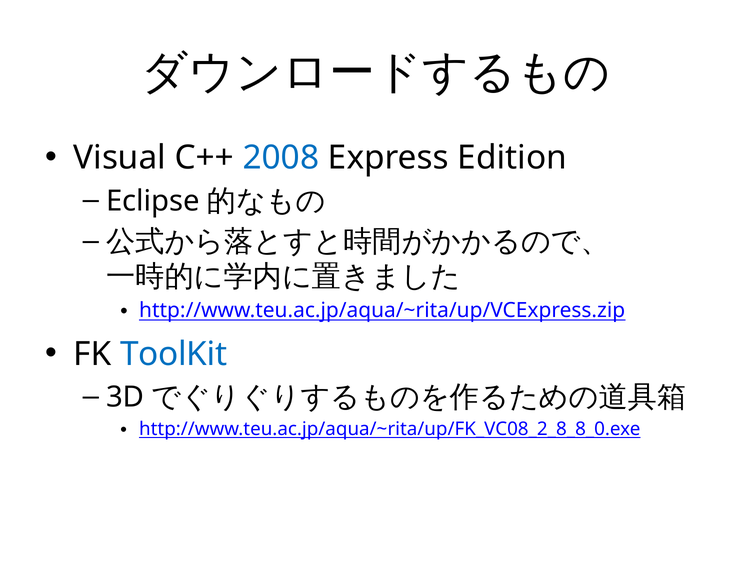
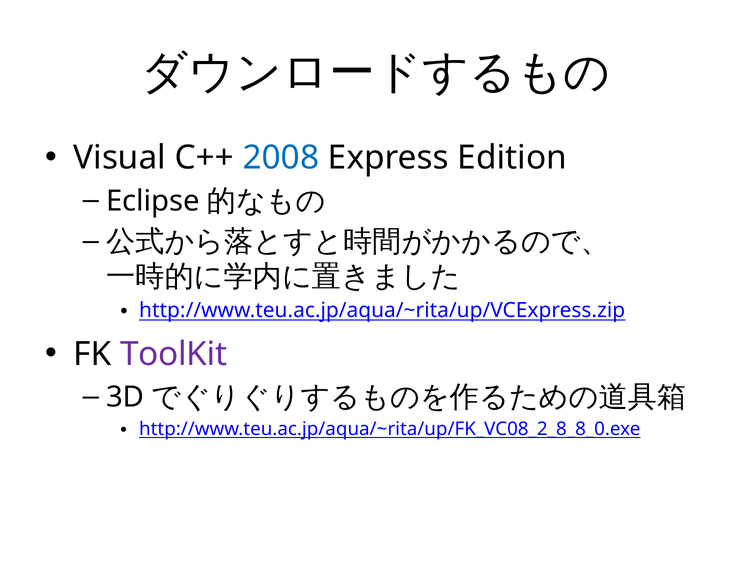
ToolKit colour: blue -> purple
